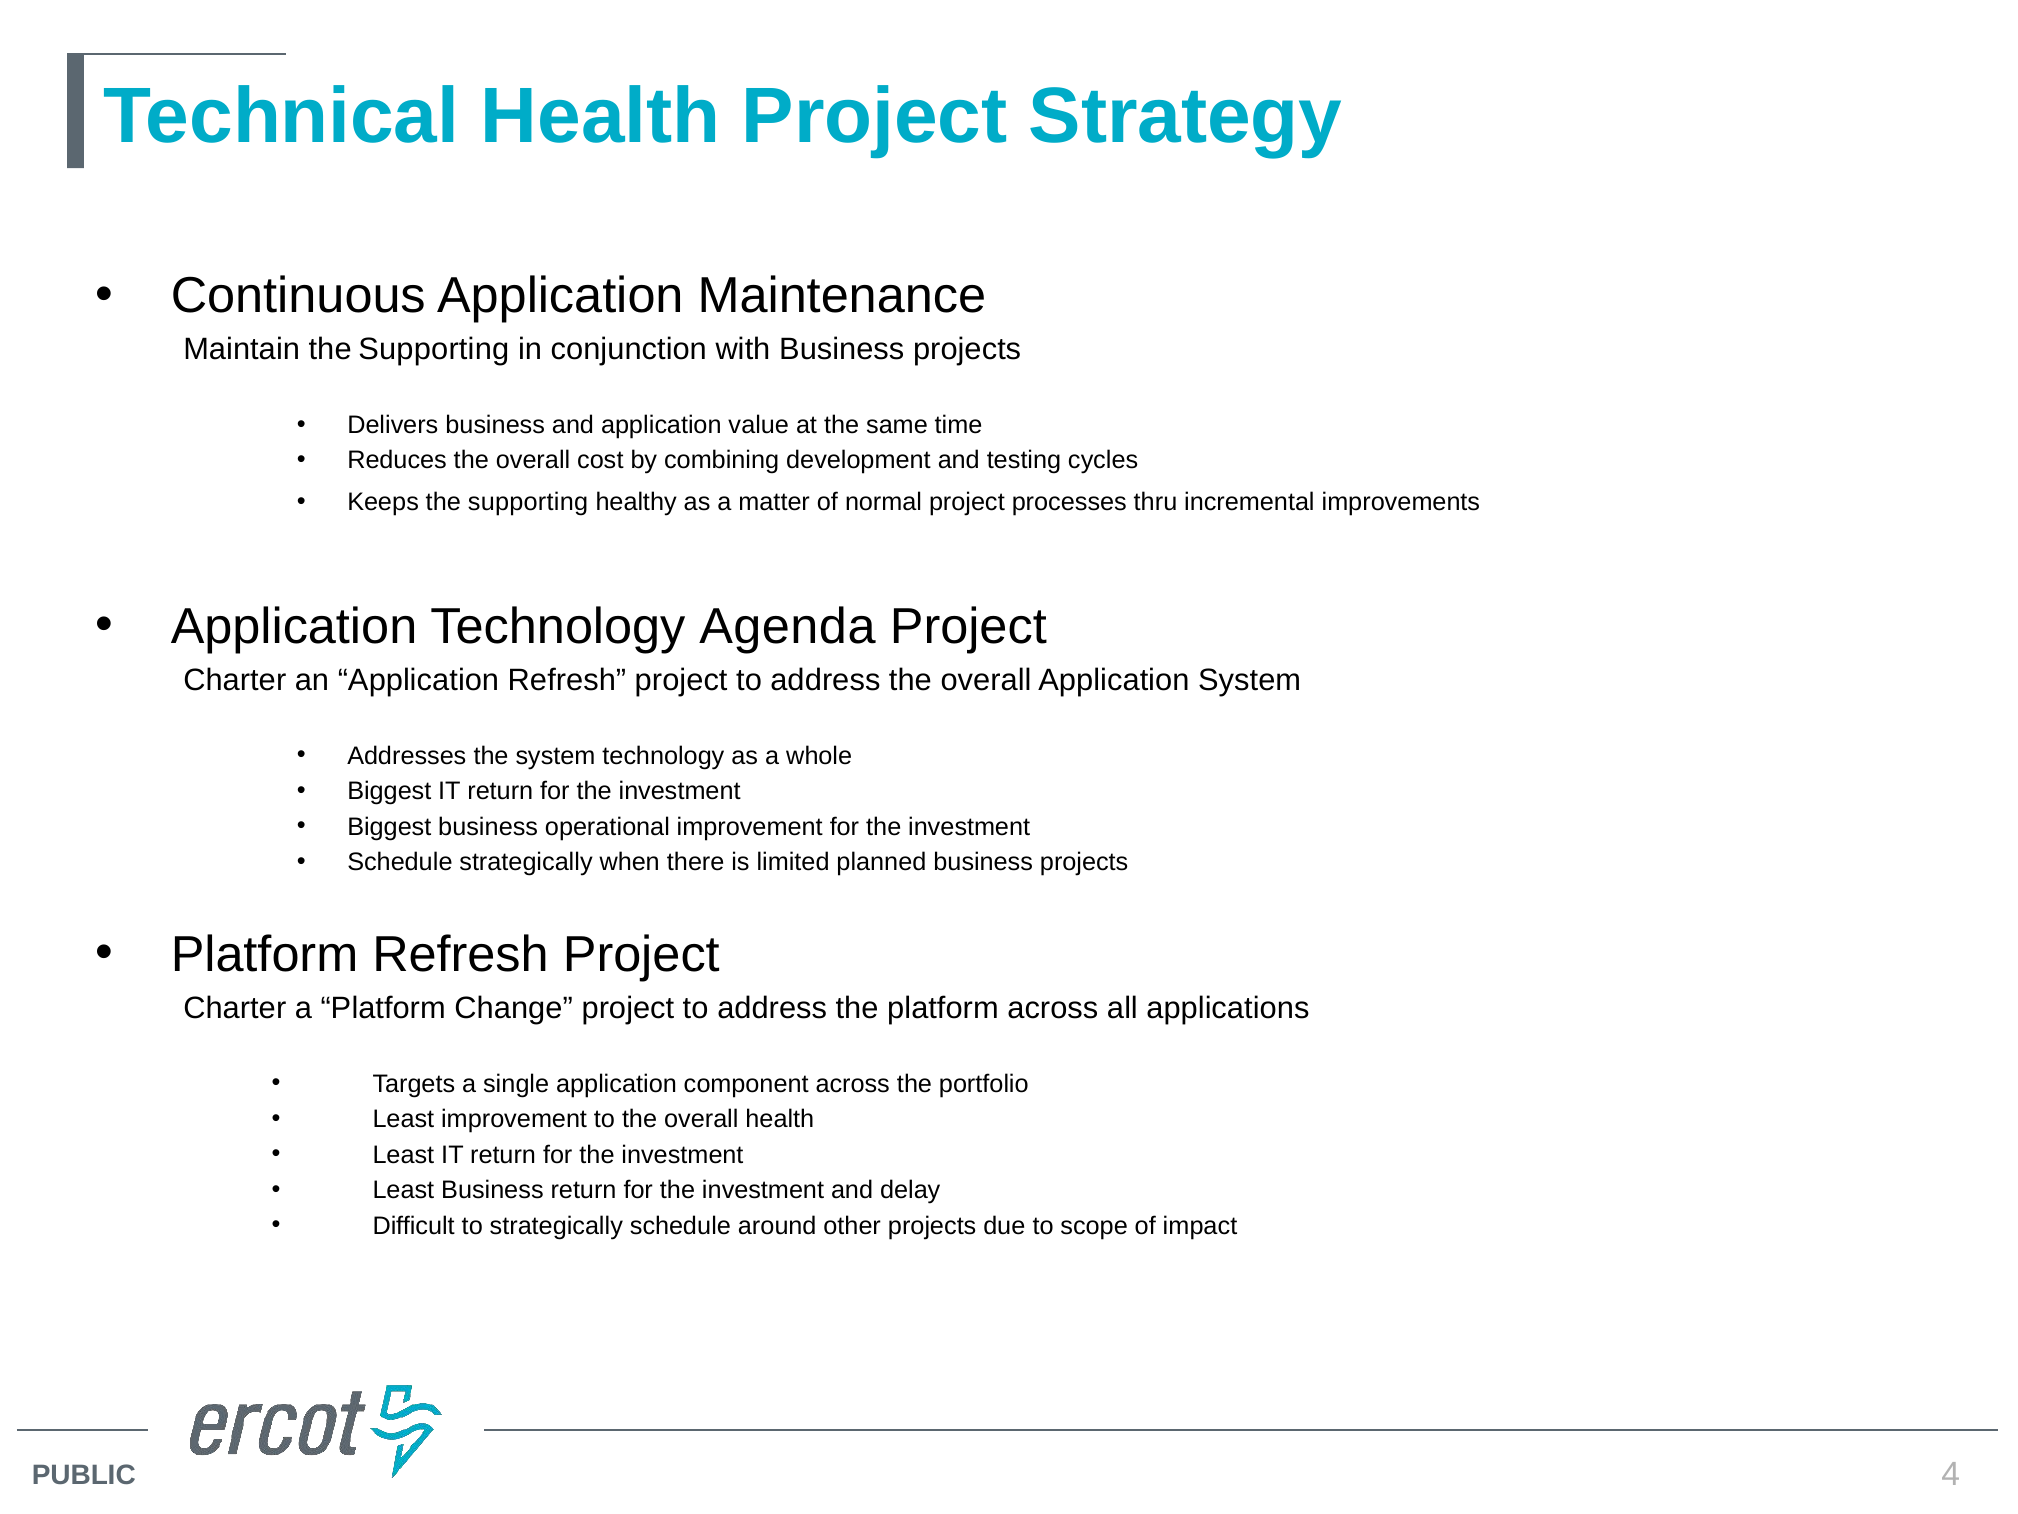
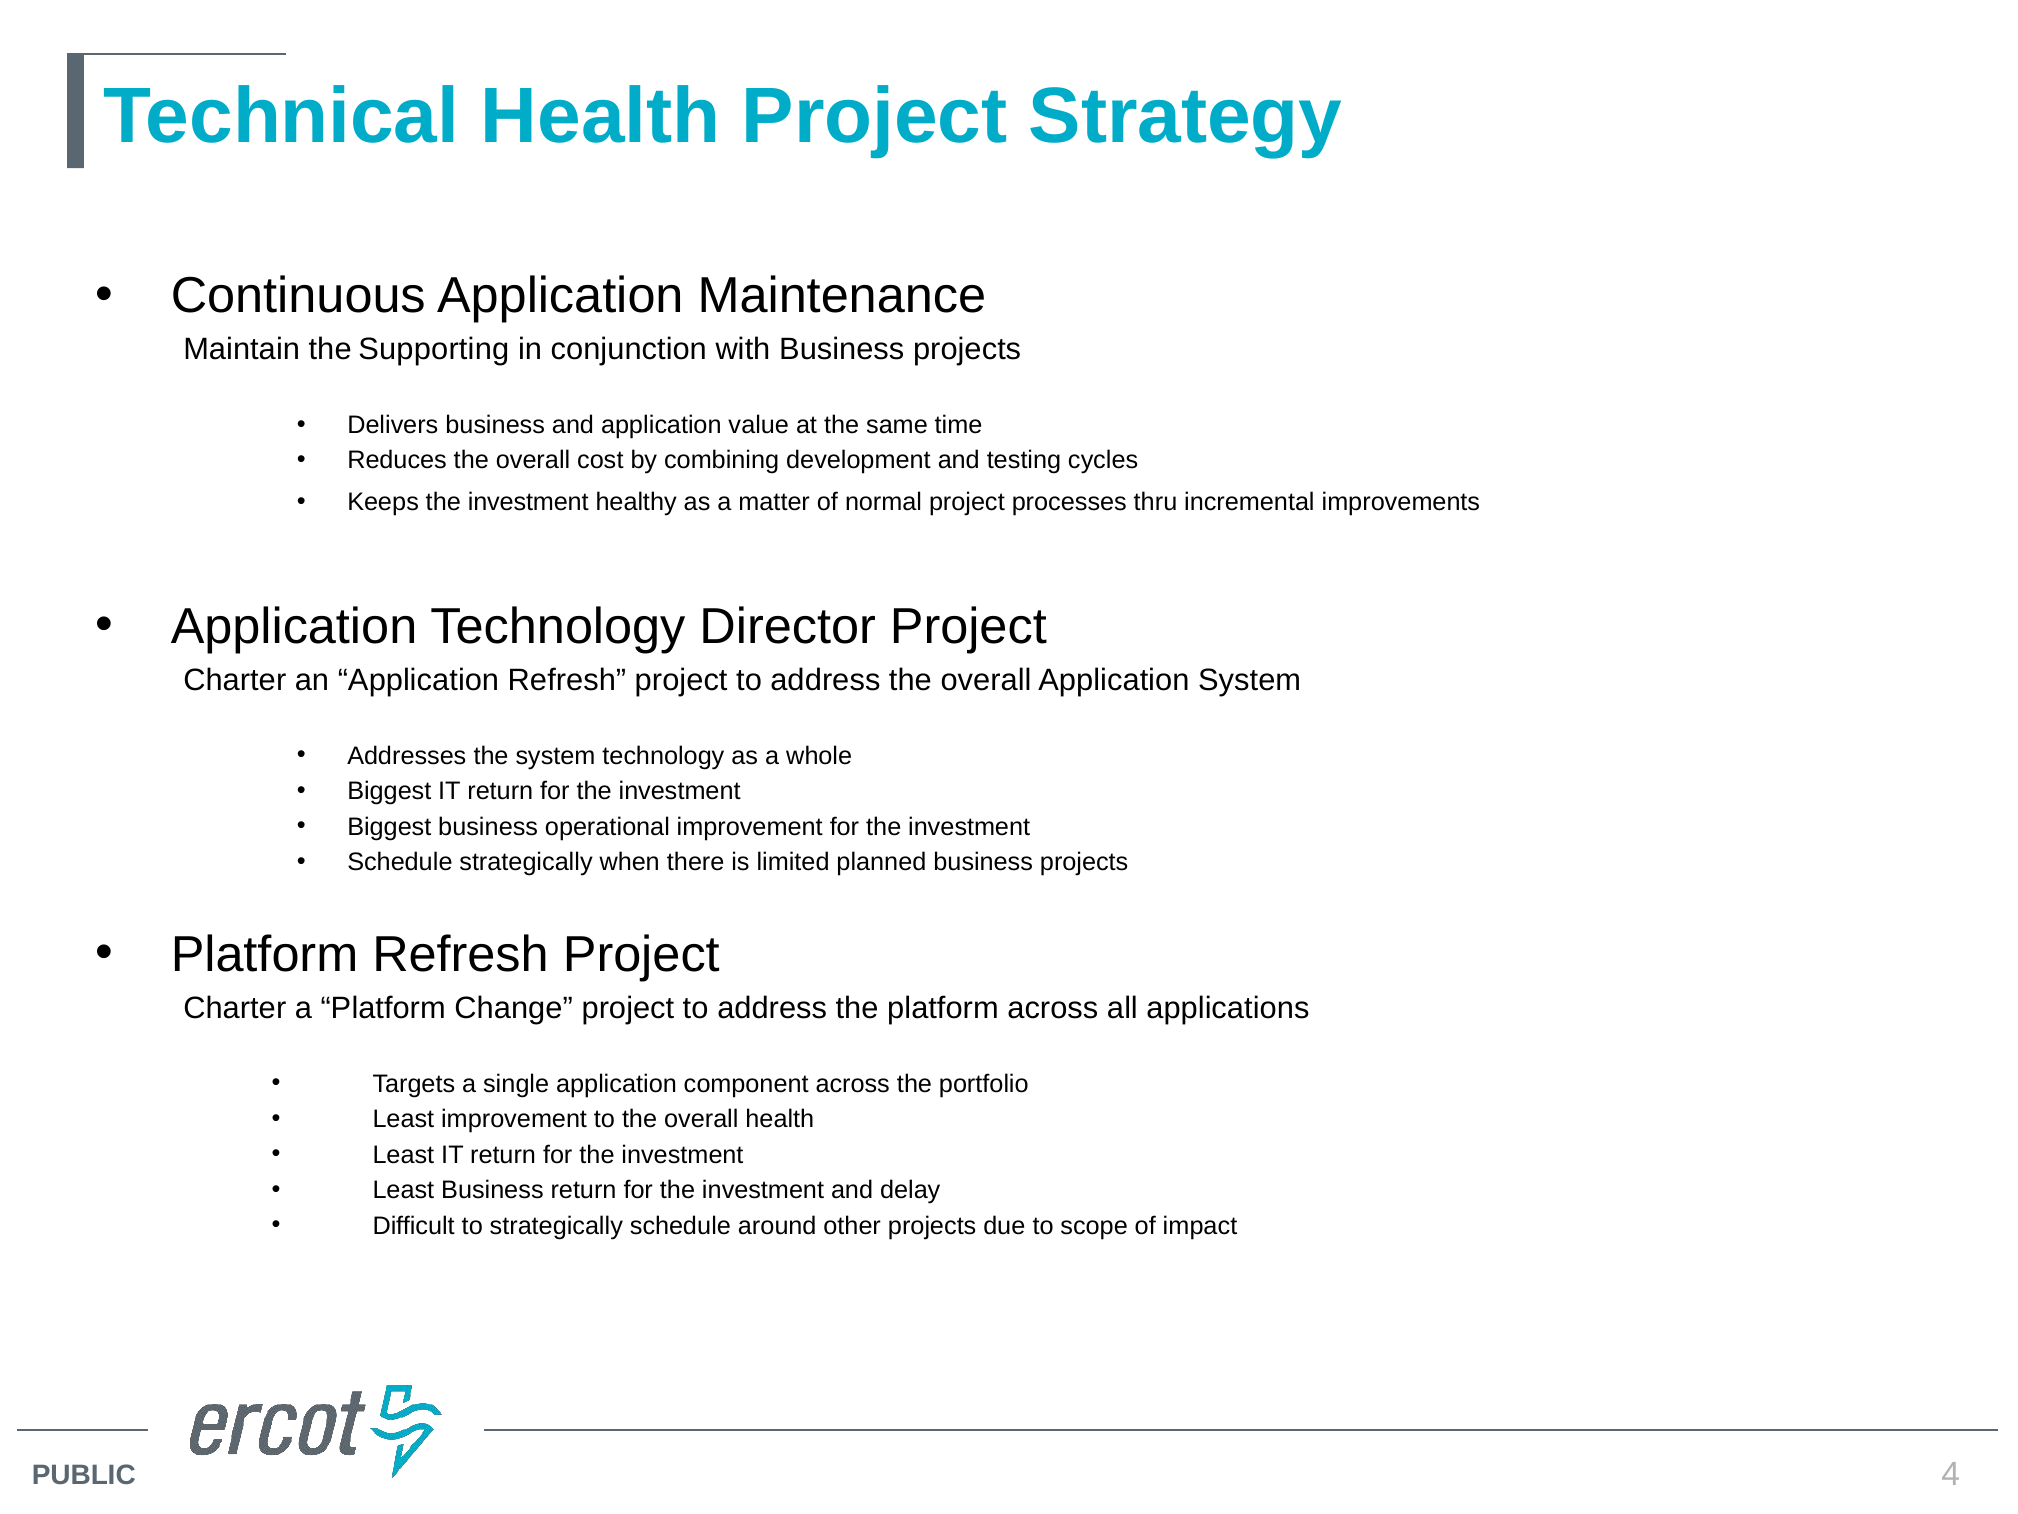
Keeps the supporting: supporting -> investment
Agenda: Agenda -> Director
